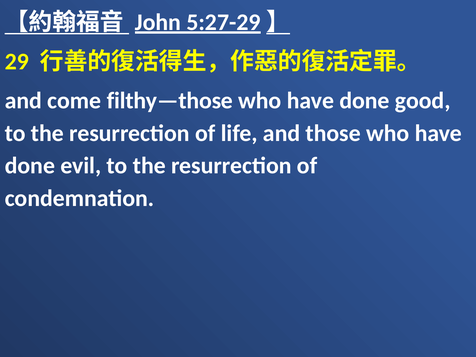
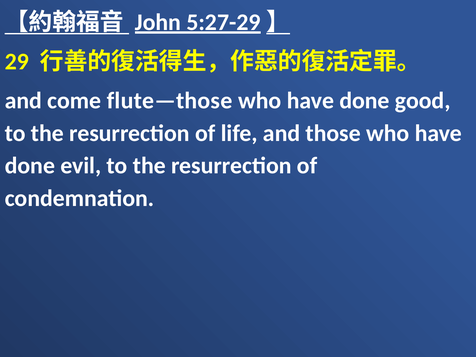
filthy—those: filthy—those -> flute—those
